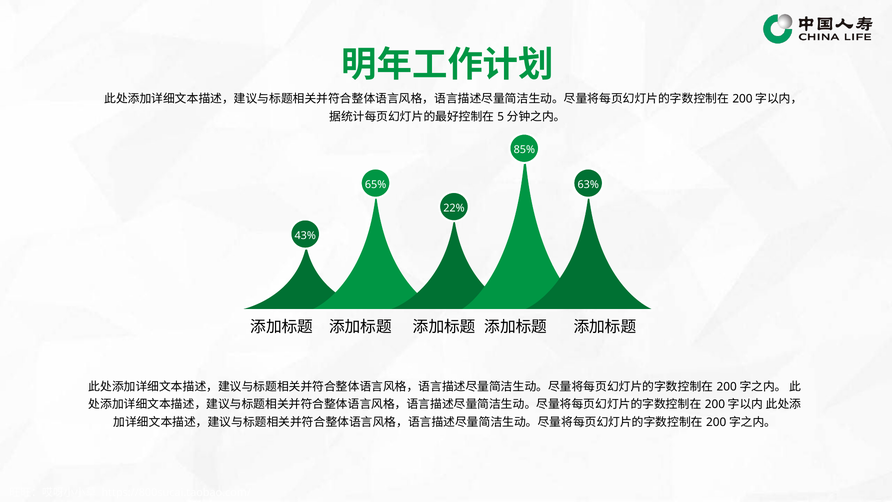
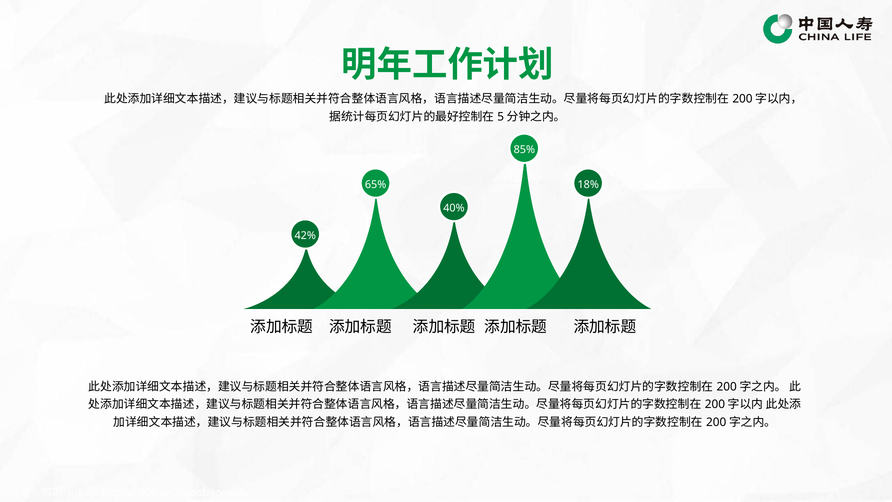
63%: 63% -> 18%
22%: 22% -> 40%
43%: 43% -> 42%
